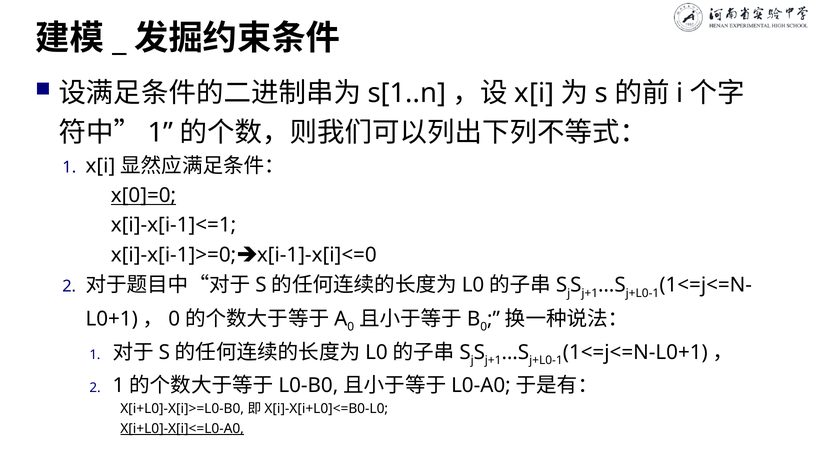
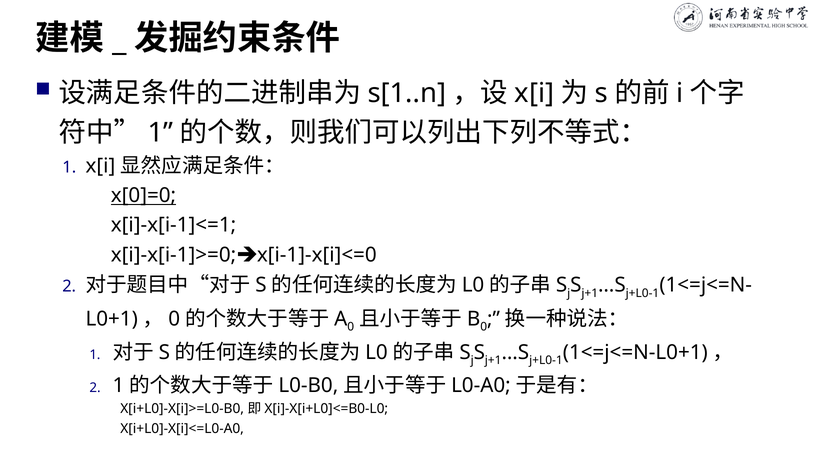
X[i+L0]-X[i]<=L0-A0 underline: present -> none
